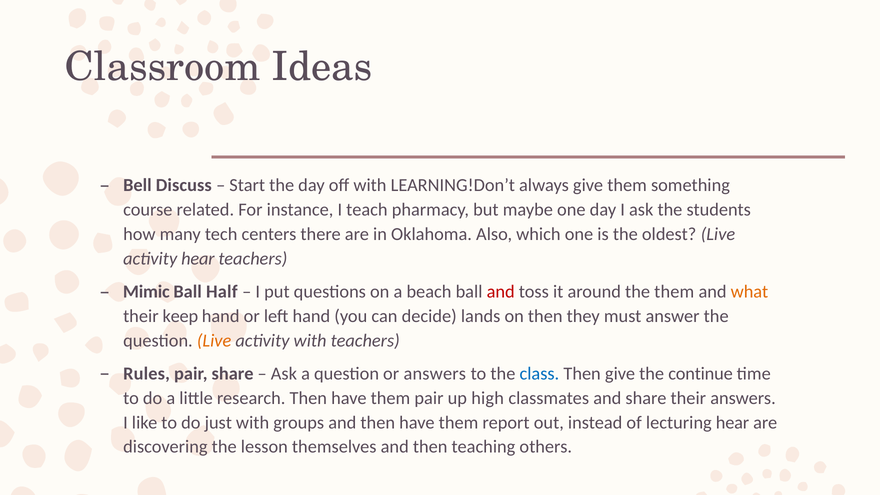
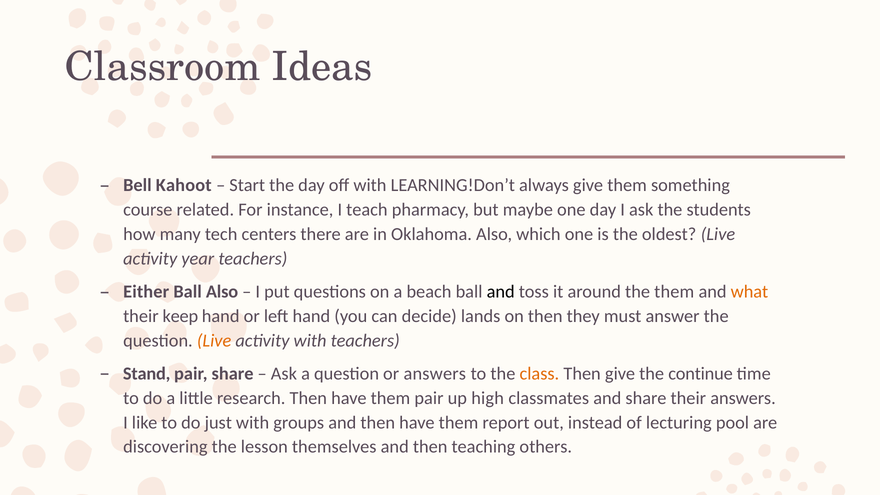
Discuss: Discuss -> Kahoot
activity hear: hear -> year
Mimic: Mimic -> Either
Ball Half: Half -> Also
and at (501, 292) colour: red -> black
Rules: Rules -> Stand
class colour: blue -> orange
lecturing hear: hear -> pool
